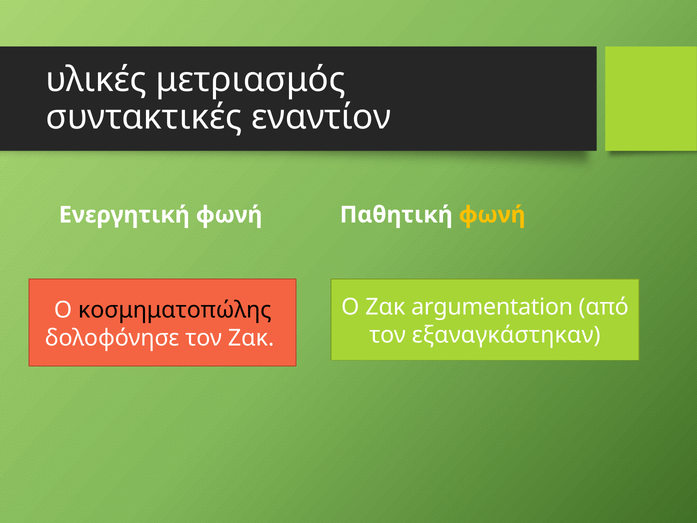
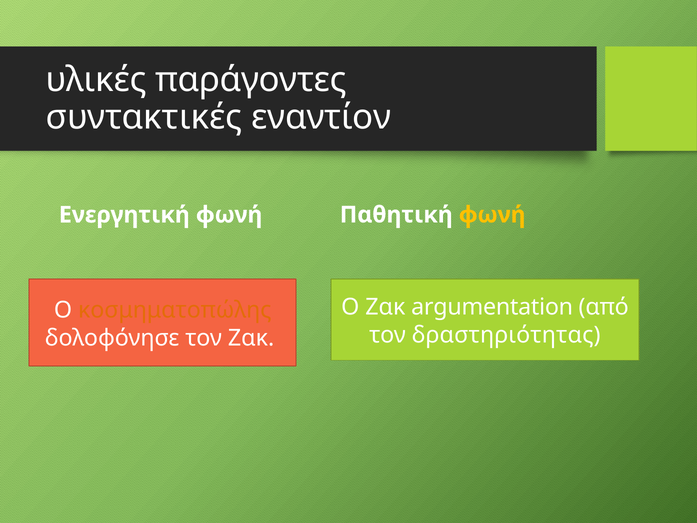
μετριασμός: μετριασμός -> παράγοντες
κοσμηματοπώλης colour: black -> orange
εξαναγκάστηκαν: εξαναγκάστηκαν -> δραστηριότητας
